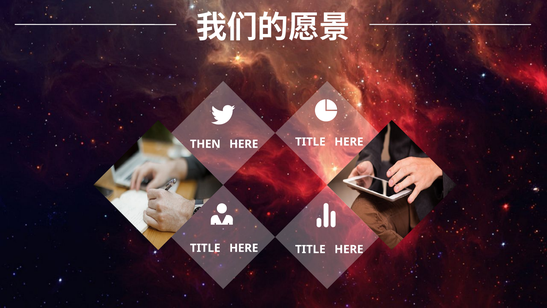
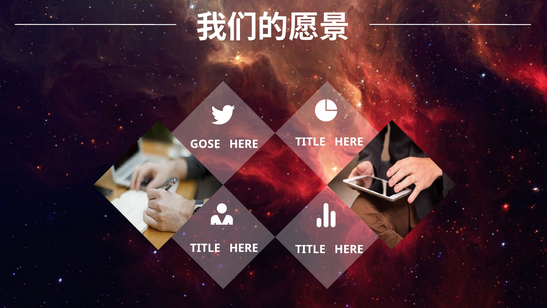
THEN: THEN -> GOSE
